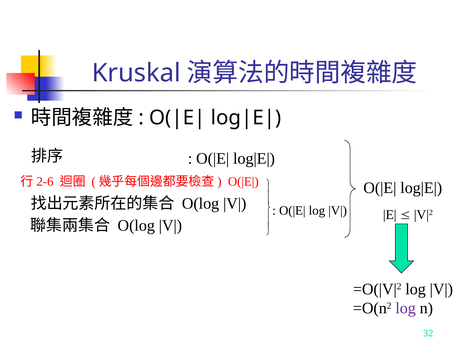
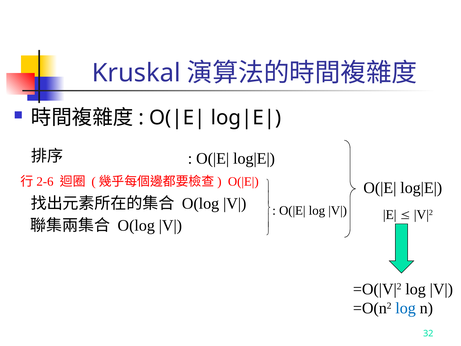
log at (406, 308) colour: purple -> blue
